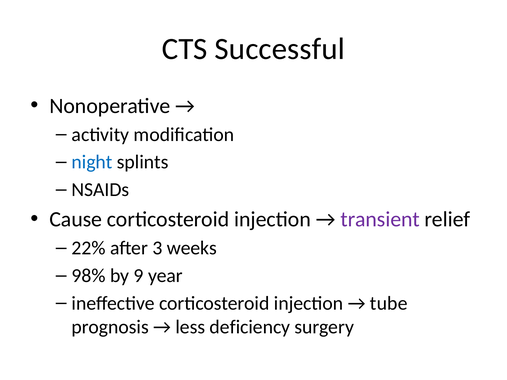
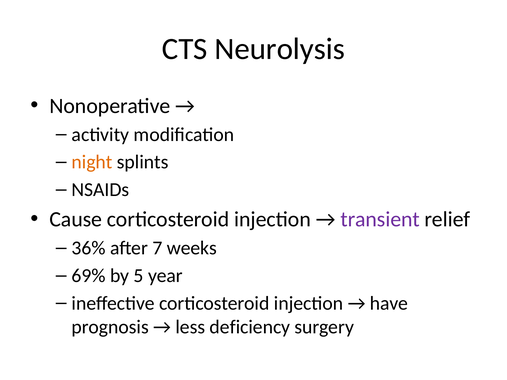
Successful: Successful -> Neurolysis
night colour: blue -> orange
22%: 22% -> 36%
3: 3 -> 7
98%: 98% -> 69%
9: 9 -> 5
tube: tube -> have
